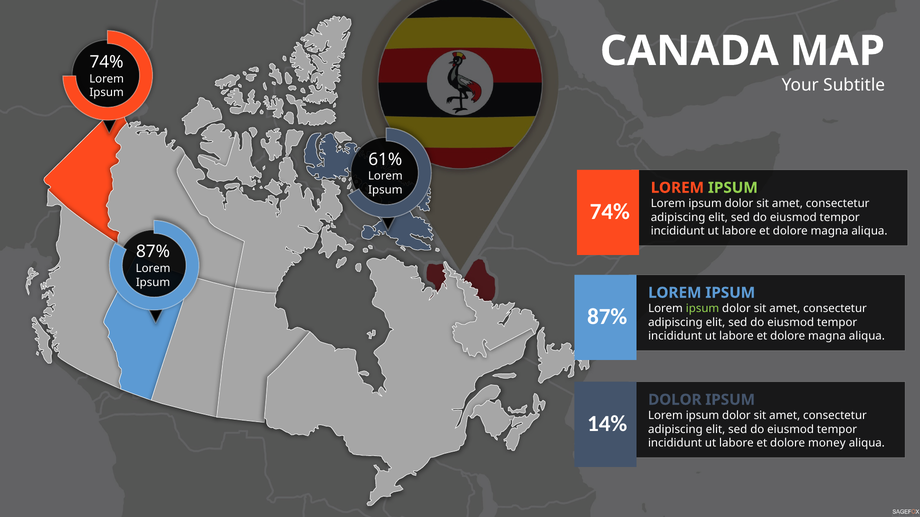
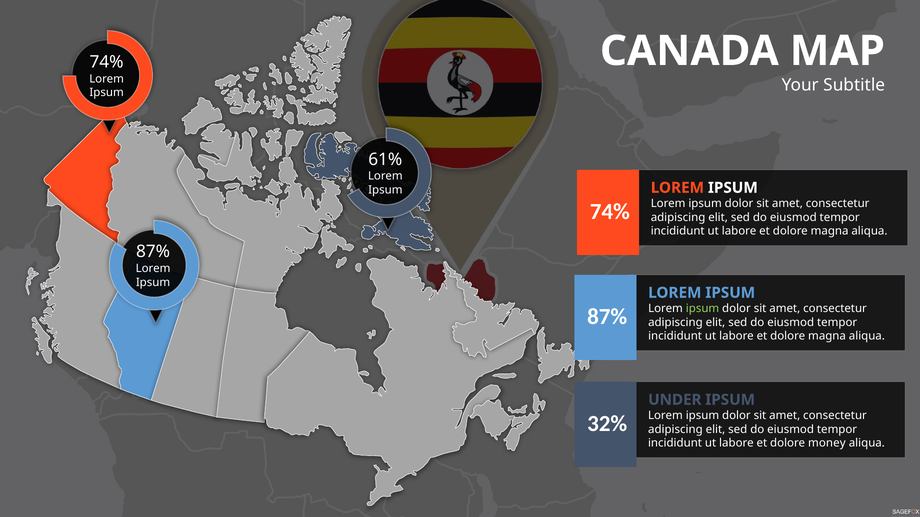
IPSUM at (733, 188) colour: light green -> white
DOLOR at (675, 400): DOLOR -> UNDER
14%: 14% -> 32%
